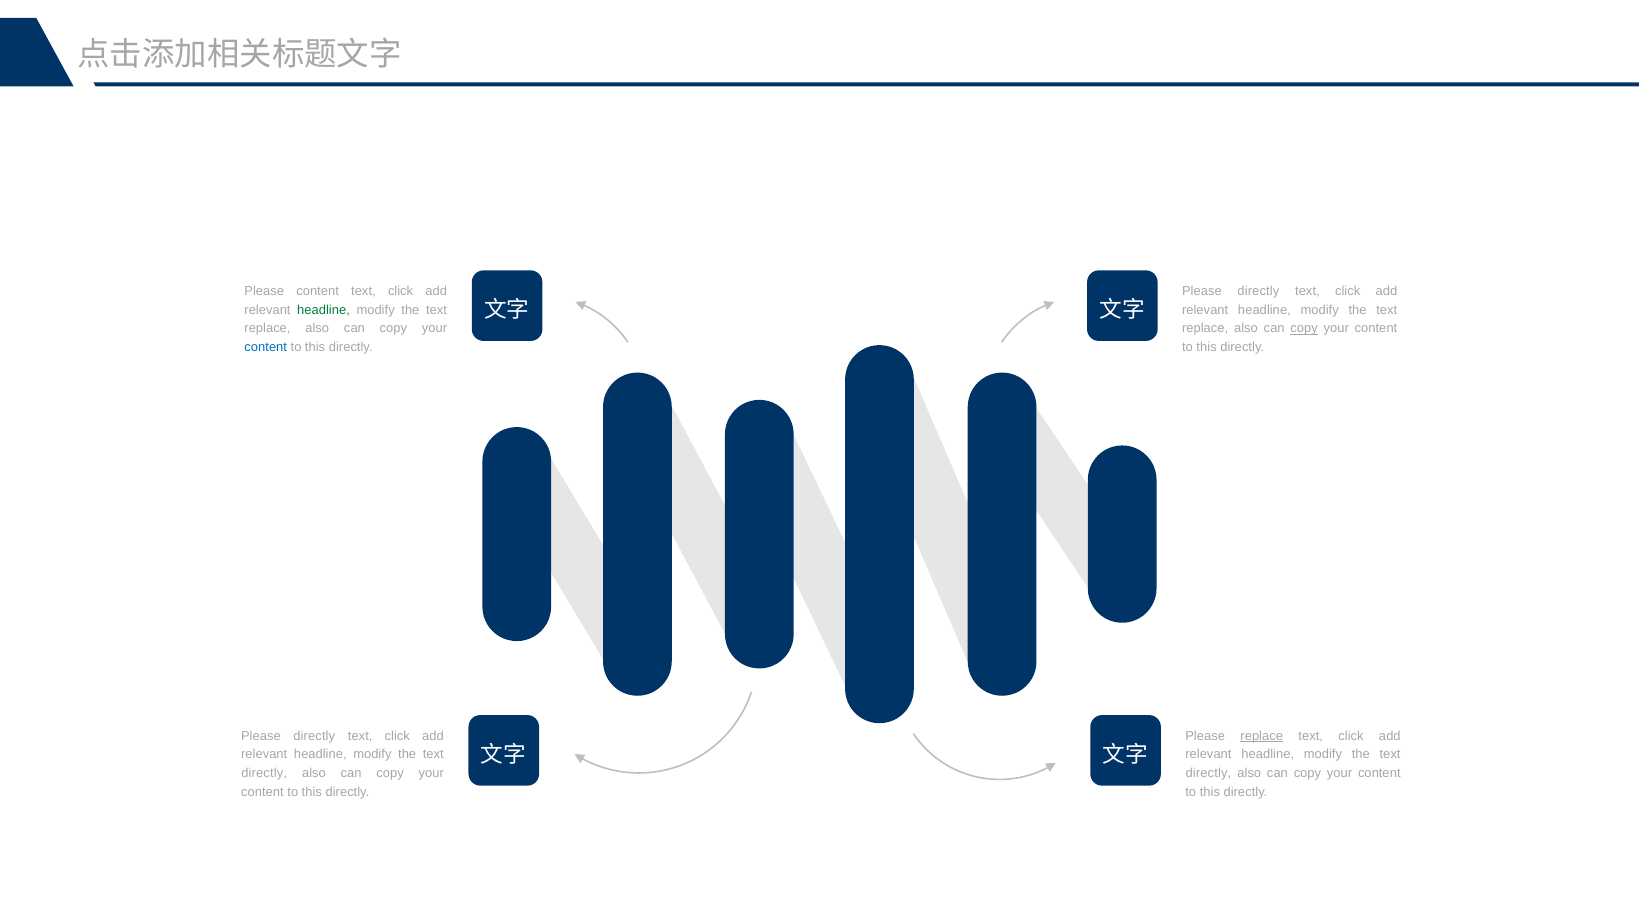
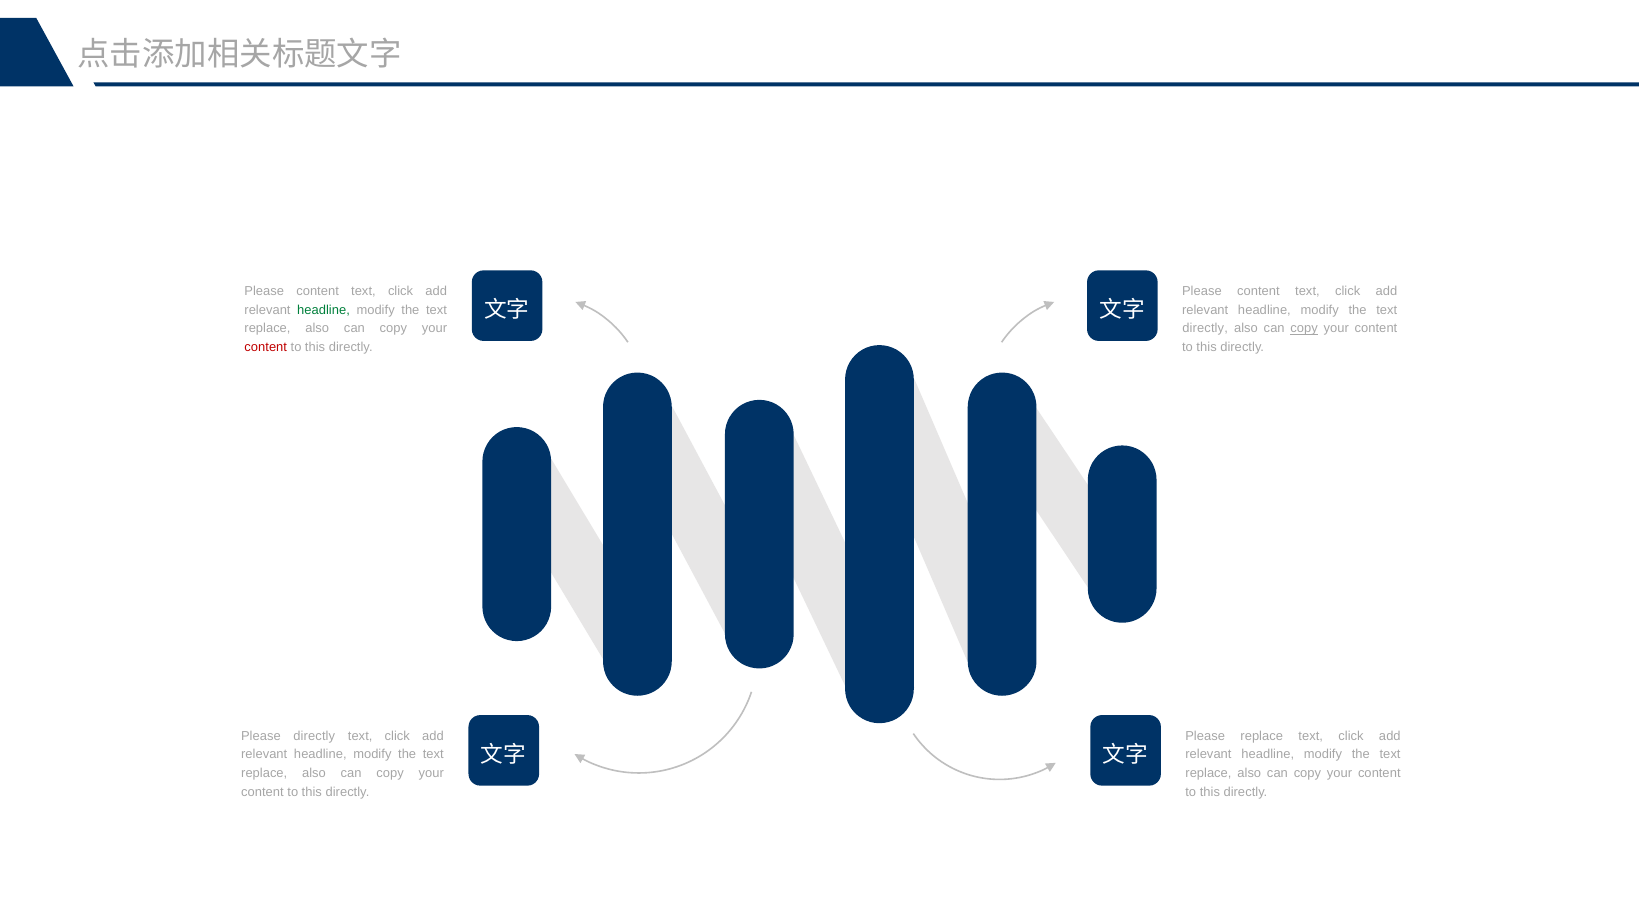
directly at (1258, 291): directly -> content
replace at (1205, 328): replace -> directly
content at (266, 347) colour: blue -> red
replace at (1262, 736) underline: present -> none
directly at (264, 773): directly -> replace
directly at (1208, 773): directly -> replace
